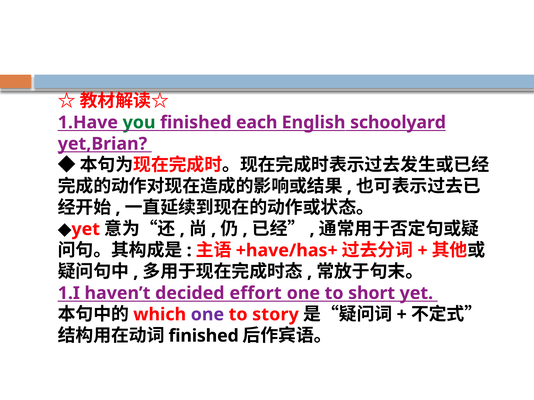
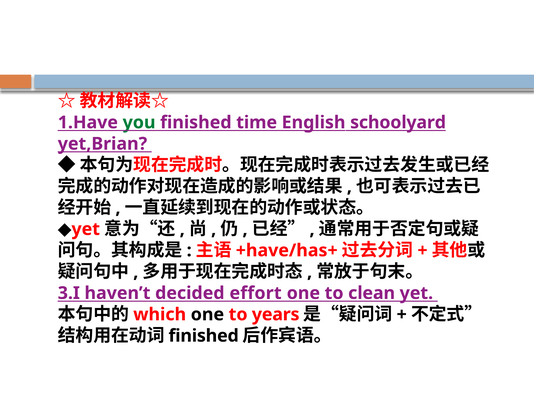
each: each -> time
1.I: 1.I -> 3.I
short: short -> clean
one at (207, 315) colour: purple -> black
story: story -> years
